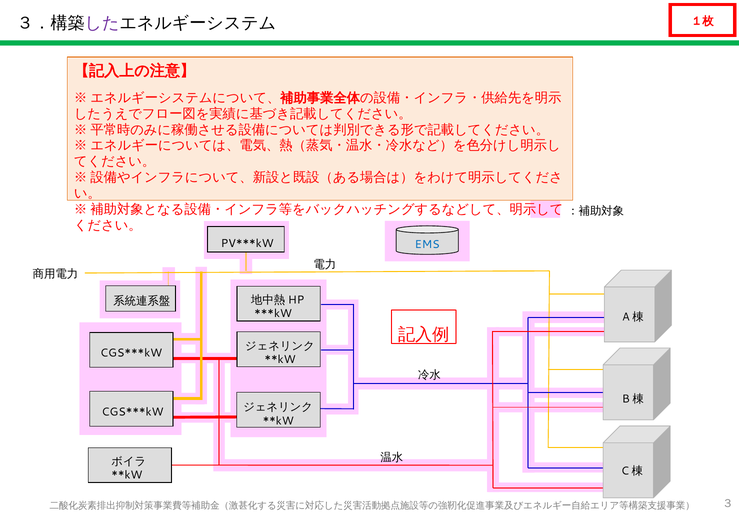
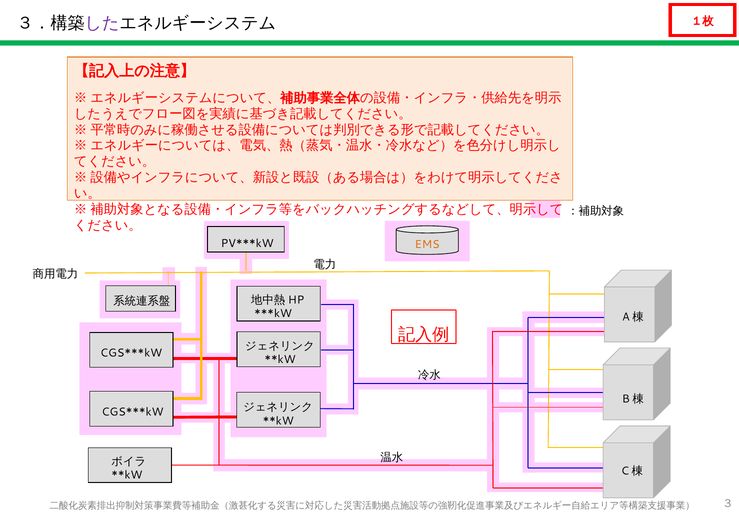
EMS colour: blue -> orange
